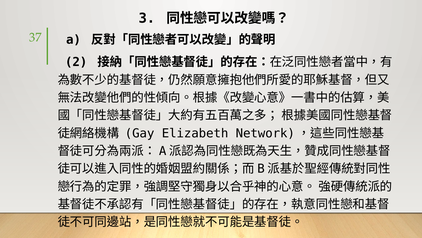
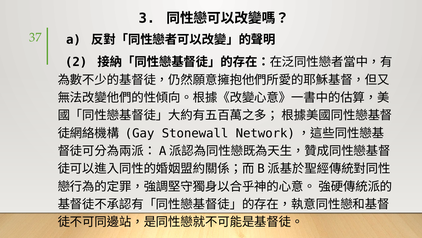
Elizabeth: Elizabeth -> Stonewall
